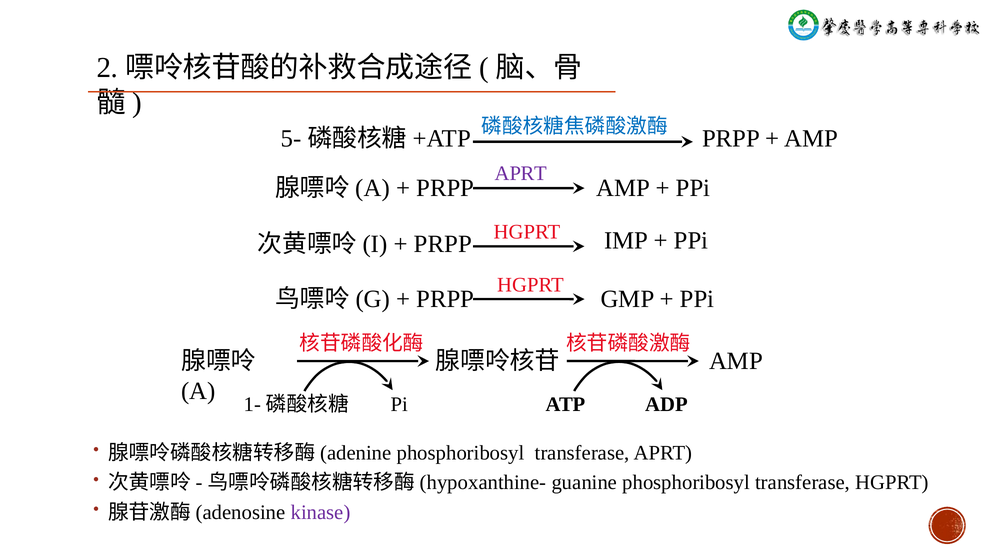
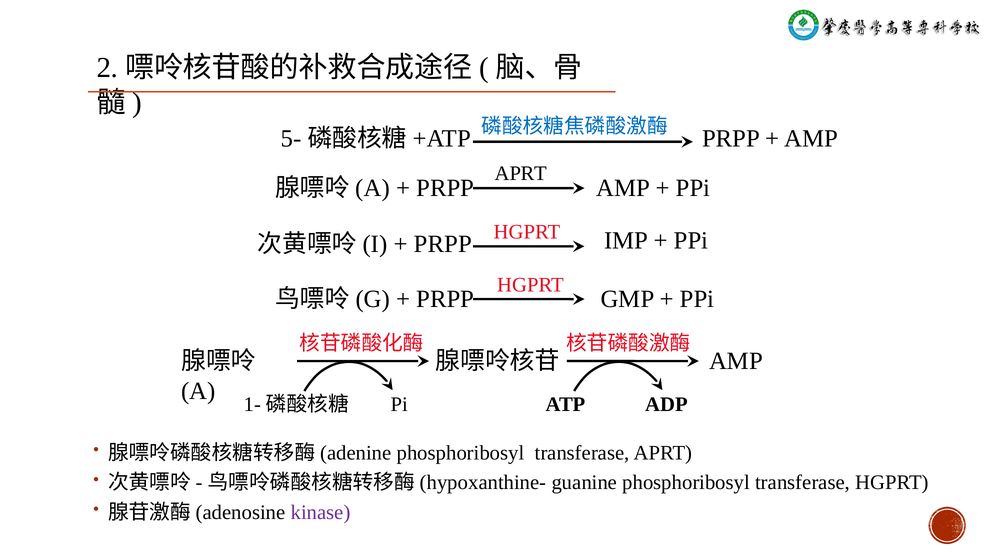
APRT at (521, 174) colour: purple -> black
